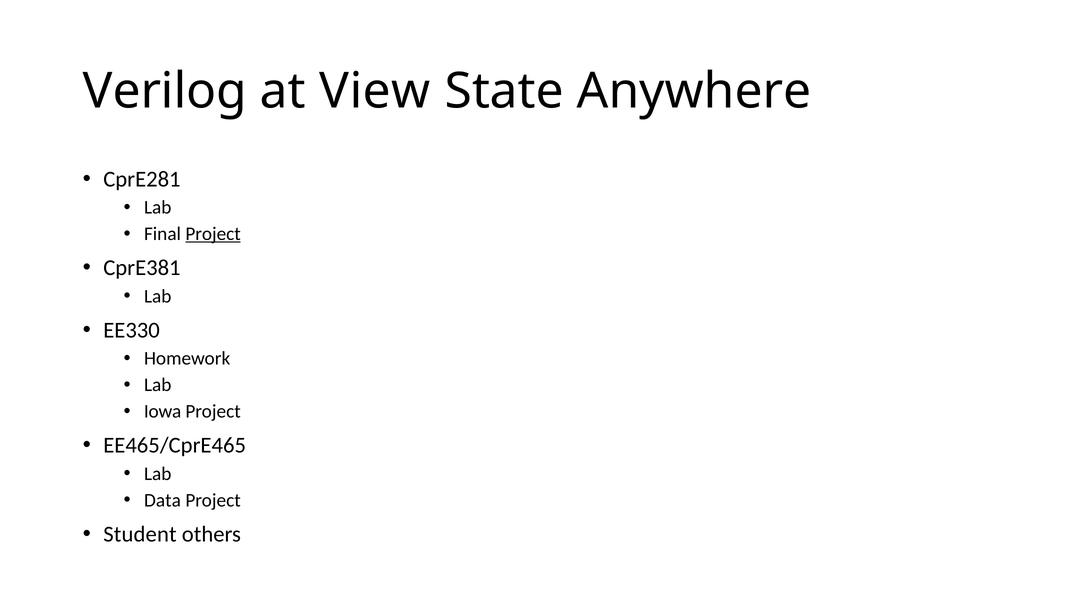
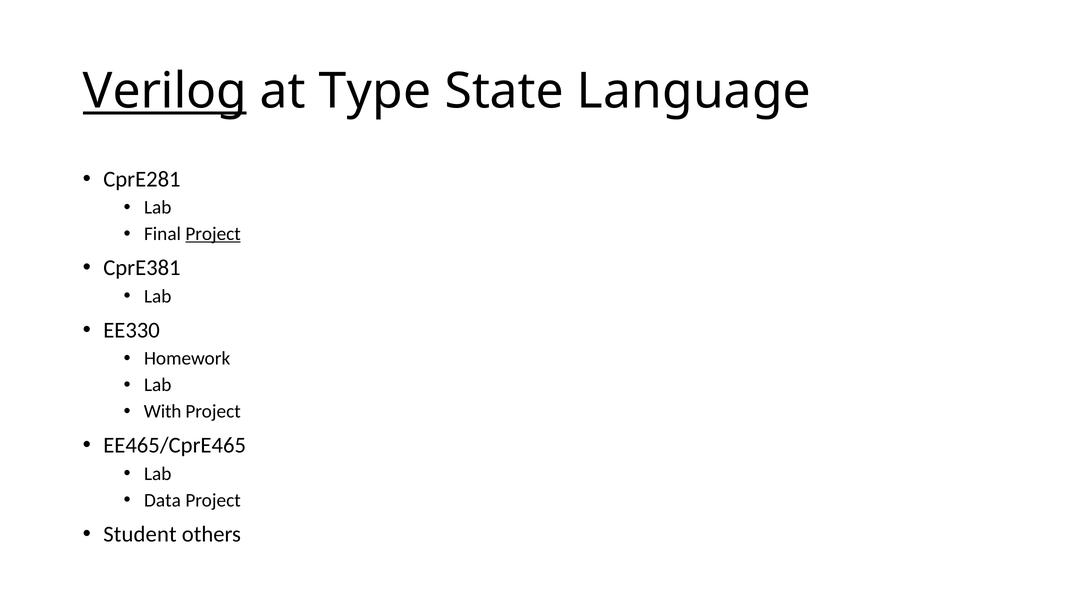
Verilog underline: none -> present
View: View -> Type
Anywhere: Anywhere -> Language
Iowa: Iowa -> With
